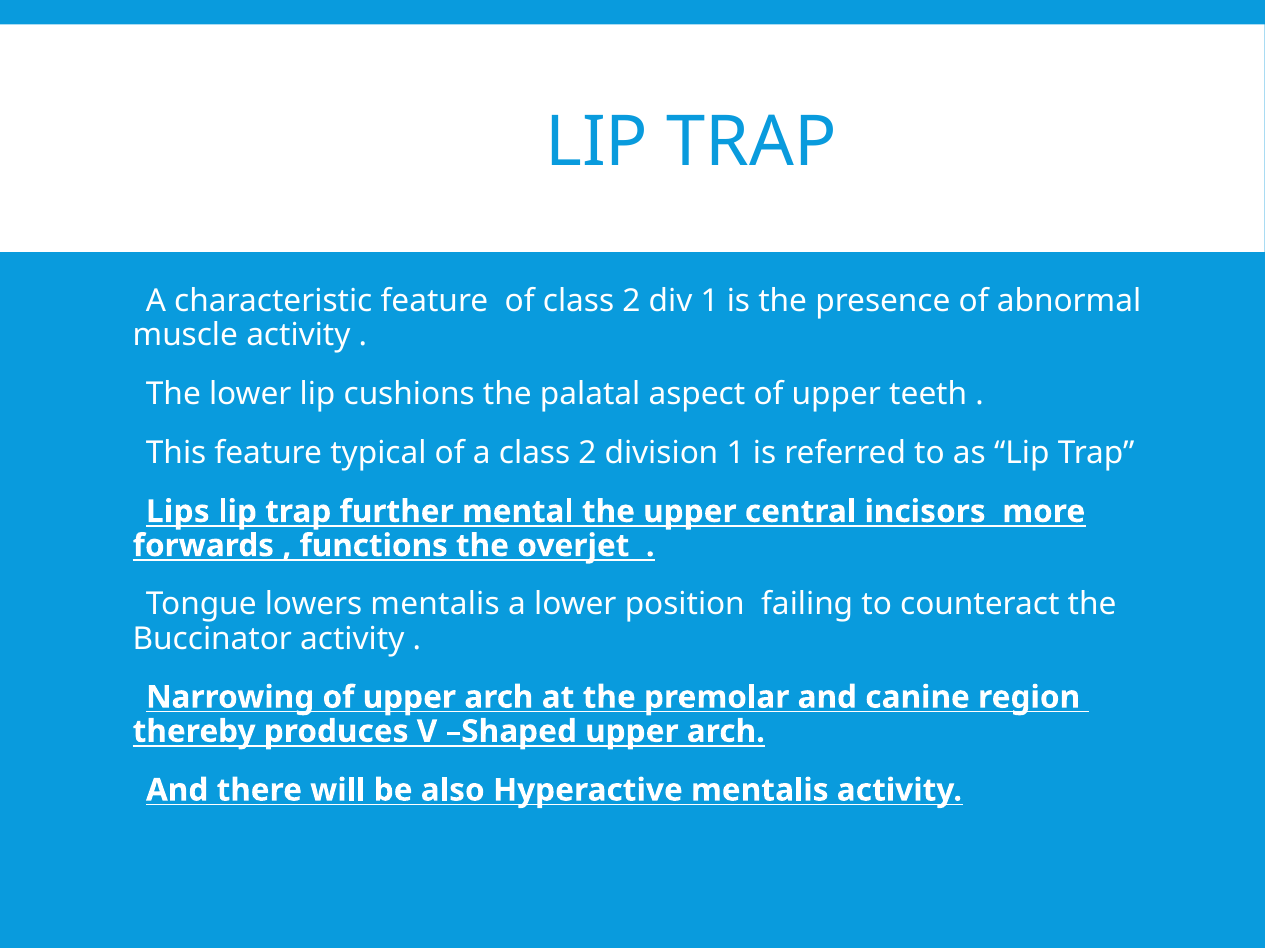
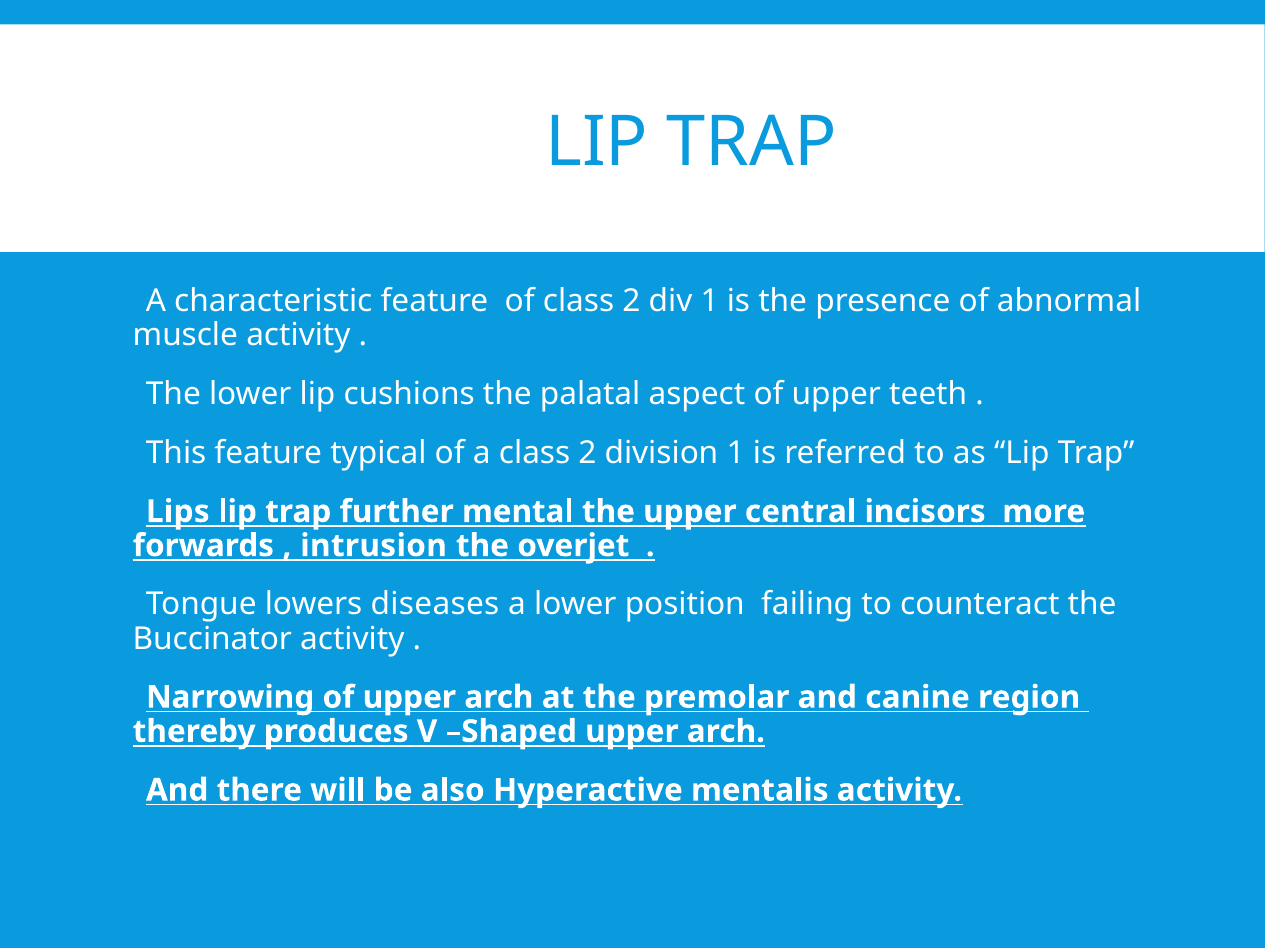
functions: functions -> intrusion
lowers mentalis: mentalis -> diseases
